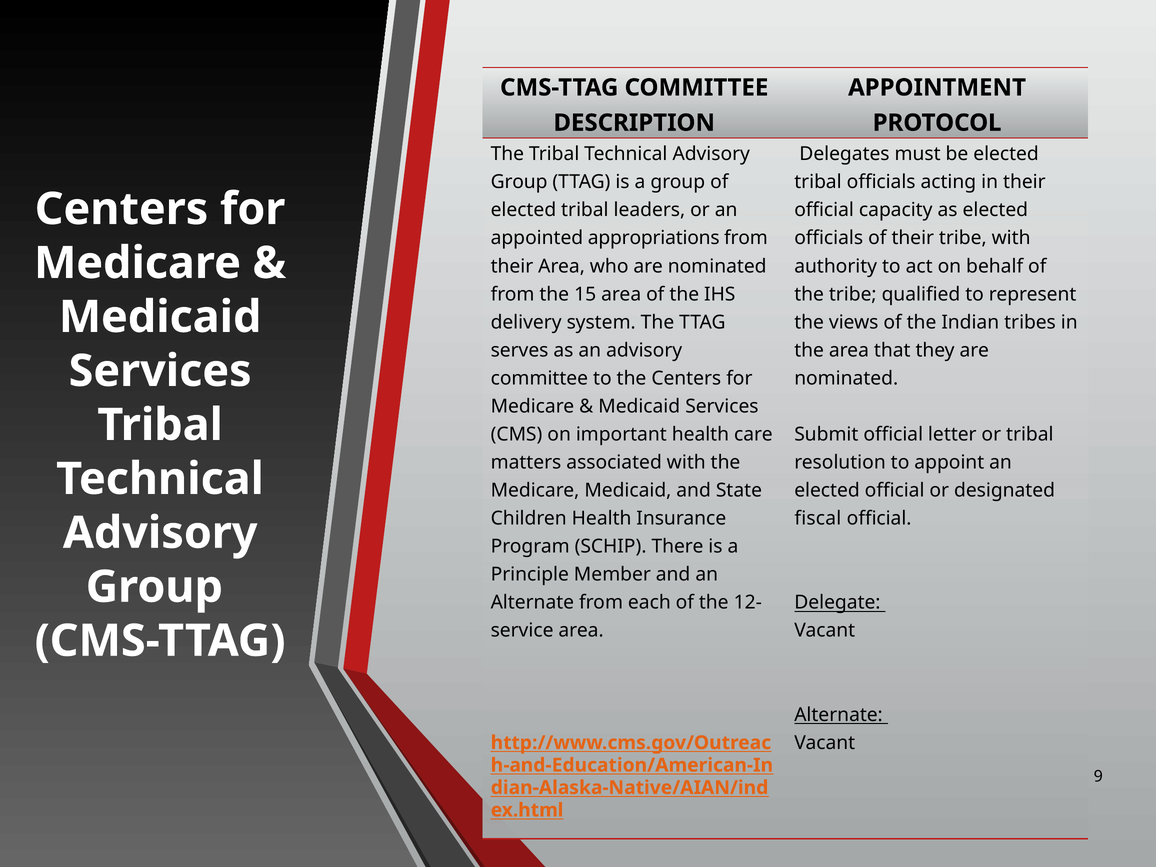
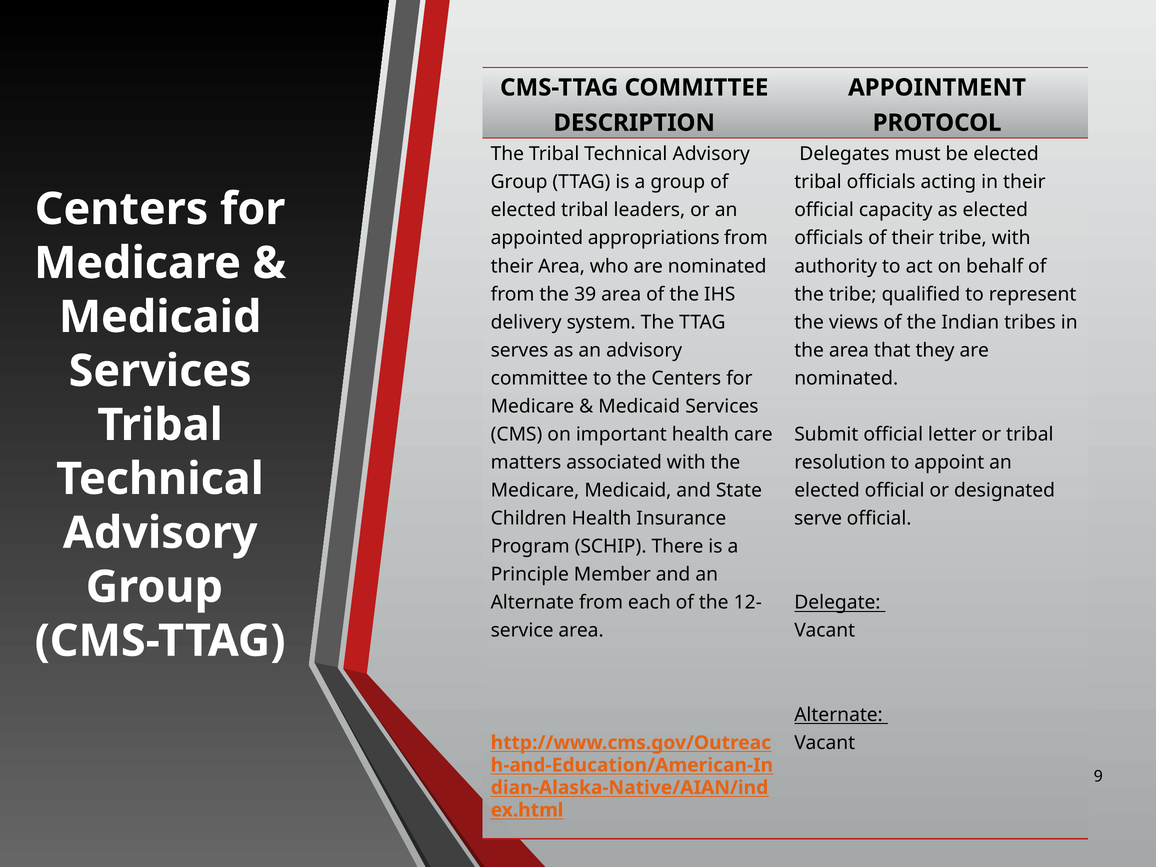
15: 15 -> 39
fiscal: fiscal -> serve
